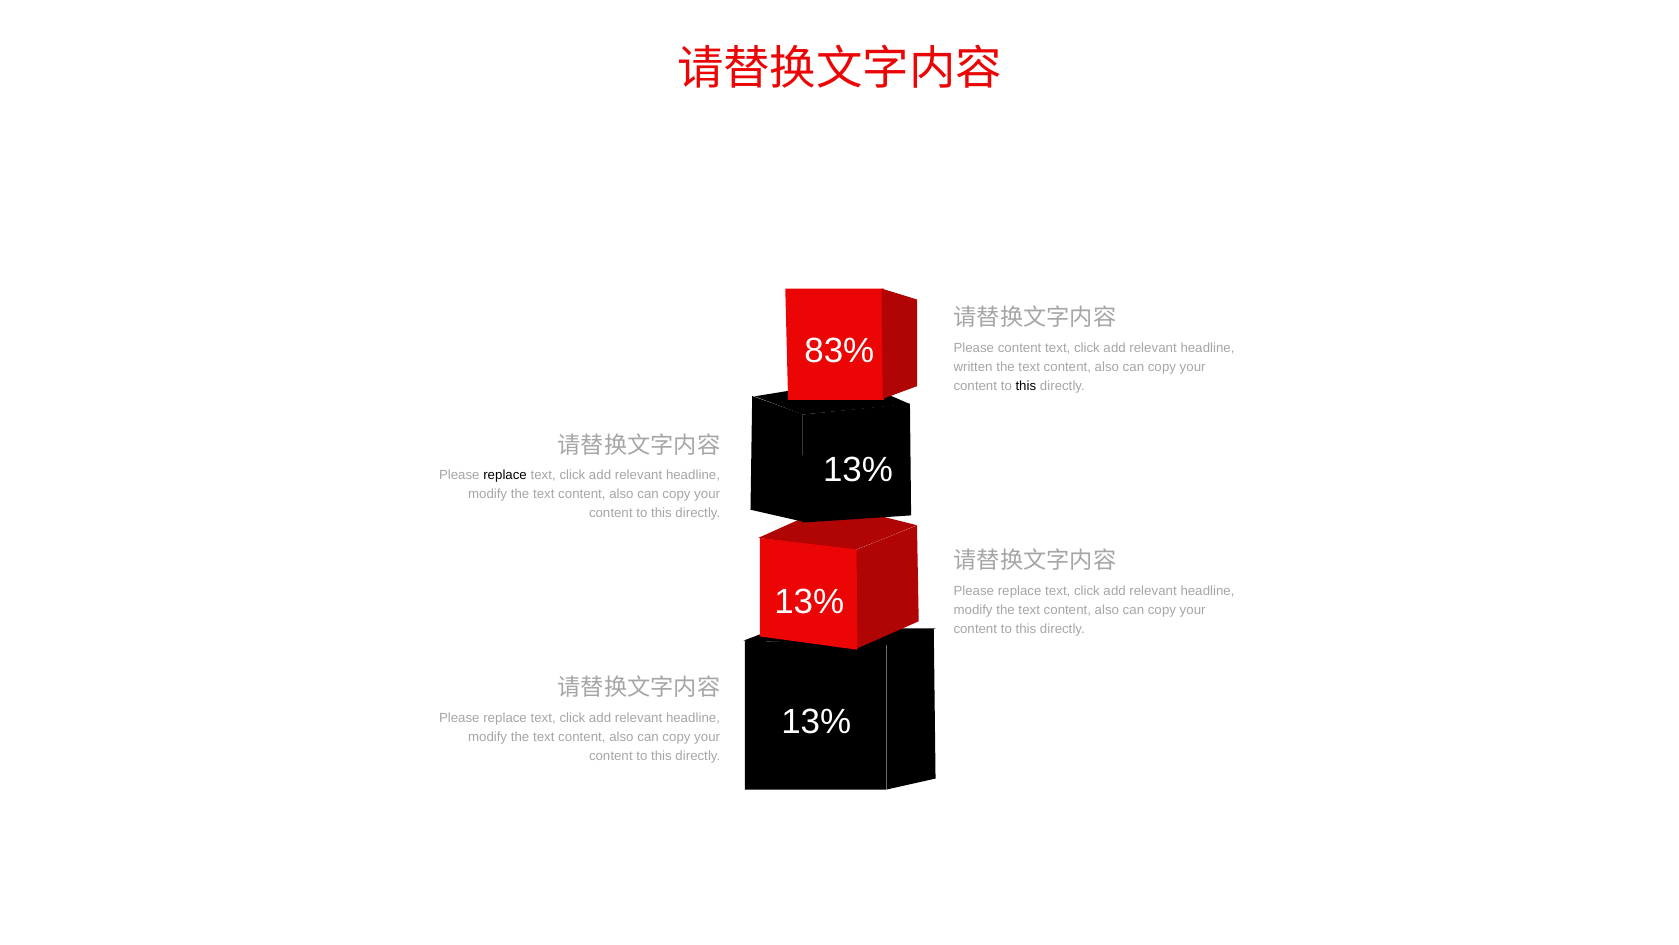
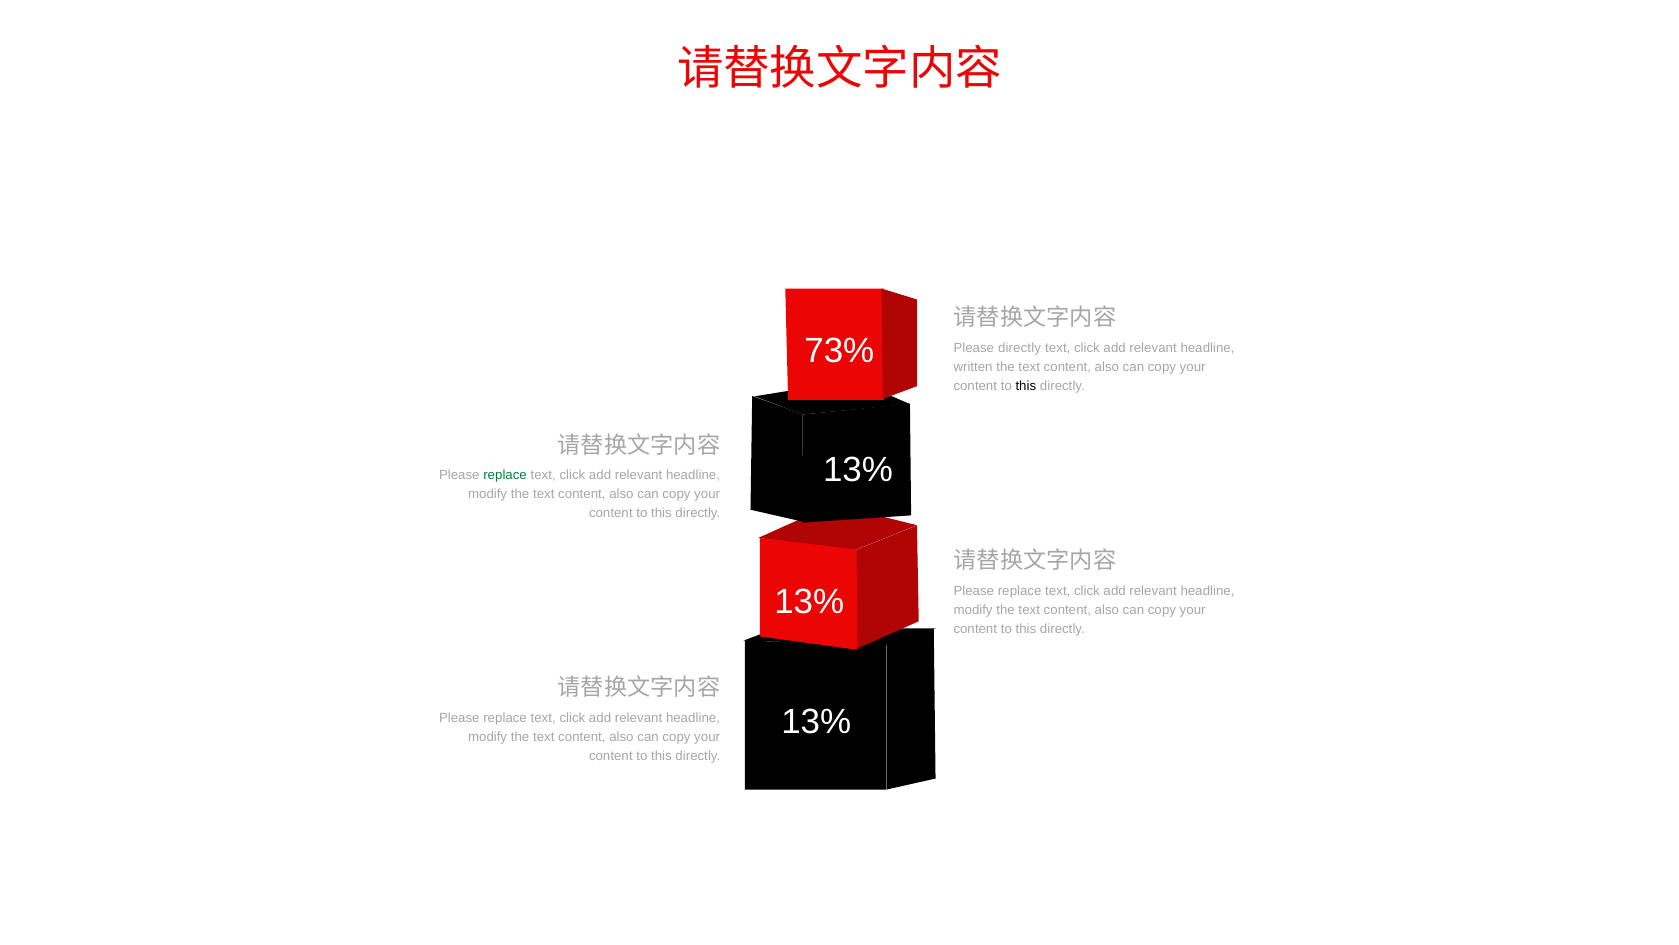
83%: 83% -> 73%
Please content: content -> directly
replace at (505, 475) colour: black -> green
